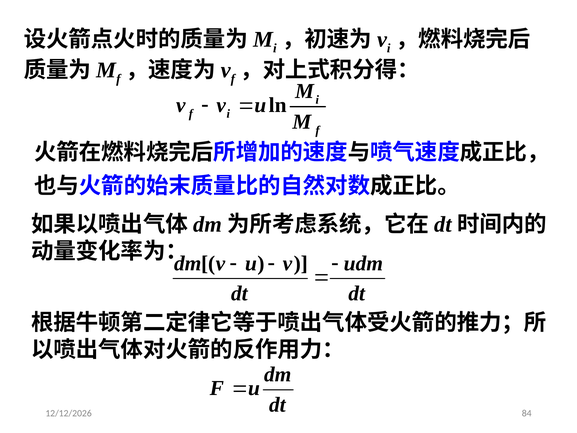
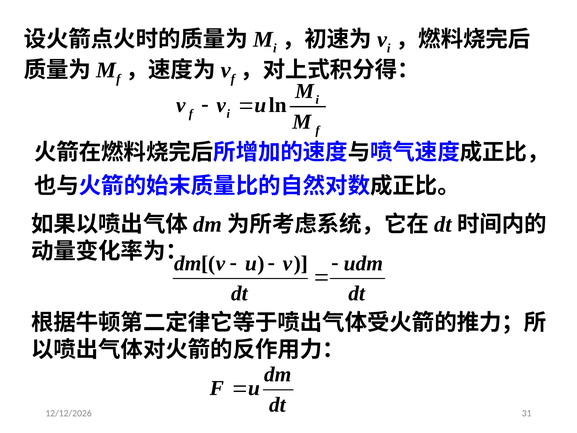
84: 84 -> 31
